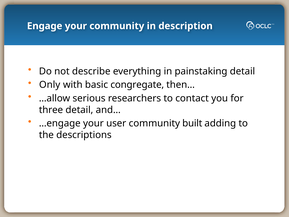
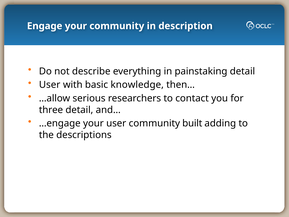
Only at (50, 85): Only -> User
congregate: congregate -> knowledge
